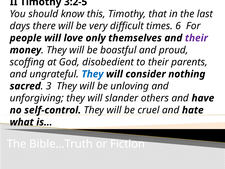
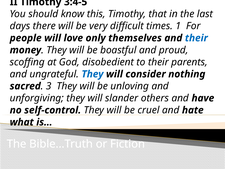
3:2-5: 3:2-5 -> 3:4-5
6: 6 -> 1
their at (196, 38) colour: purple -> blue
